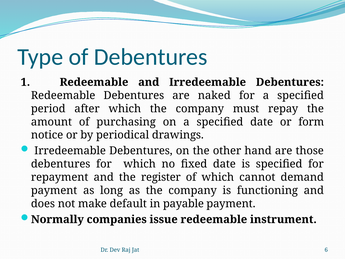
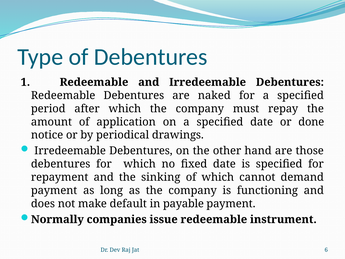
purchasing: purchasing -> application
form: form -> done
register: register -> sinking
